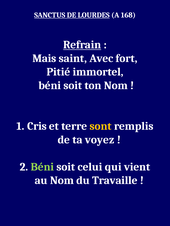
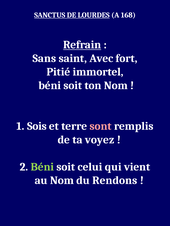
Mais: Mais -> Sans
Cris: Cris -> Sois
sont colour: yellow -> pink
Travaille: Travaille -> Rendons
